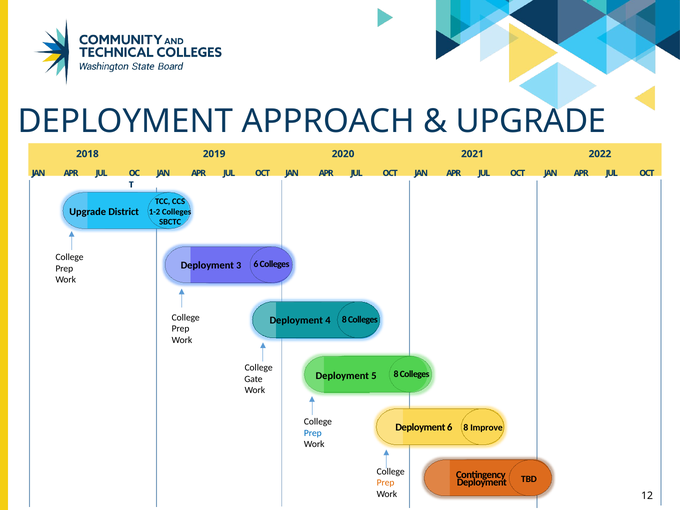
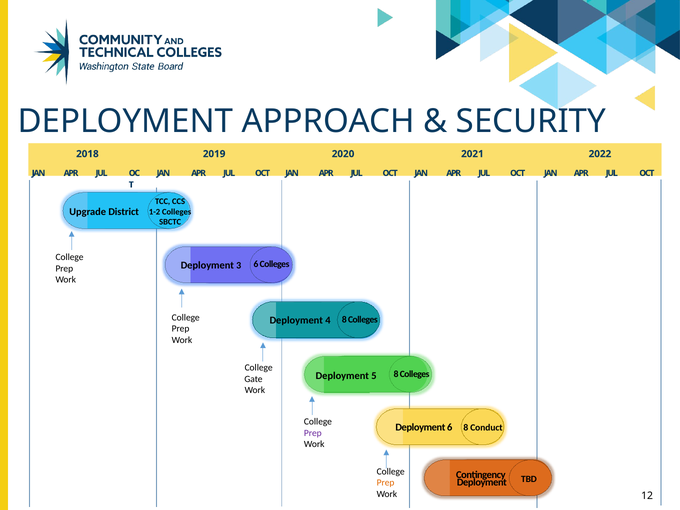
UPGRADE at (531, 121): UPGRADE -> SECURITY
Improve: Improve -> Conduct
Prep at (313, 433) colour: blue -> purple
